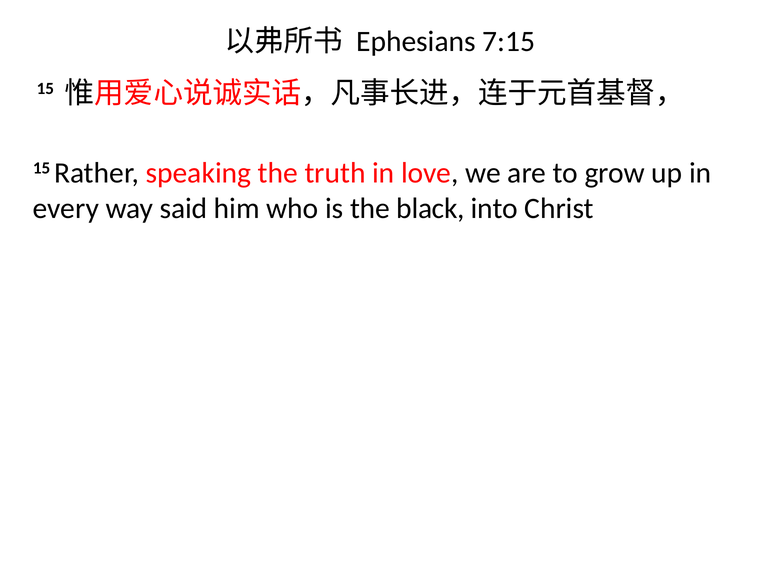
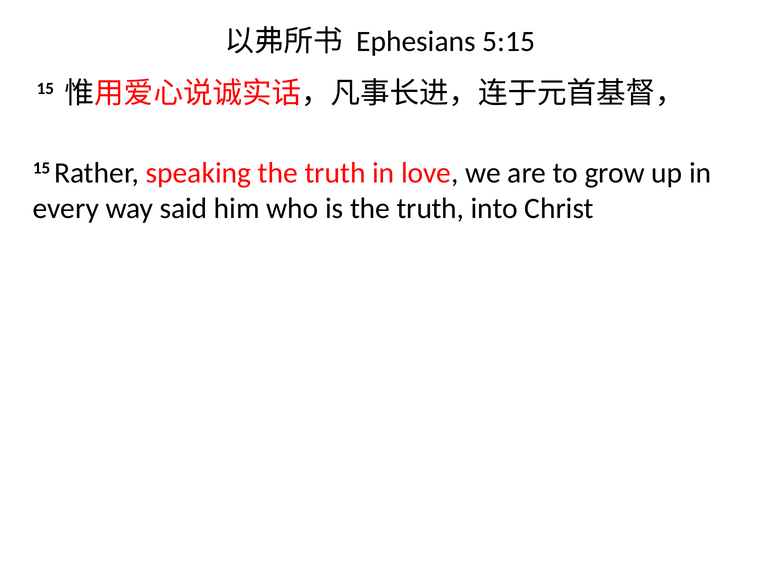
7:15: 7:15 -> 5:15
is the black: black -> truth
